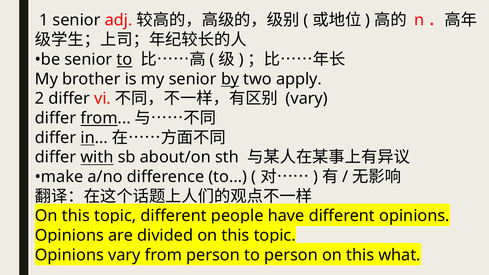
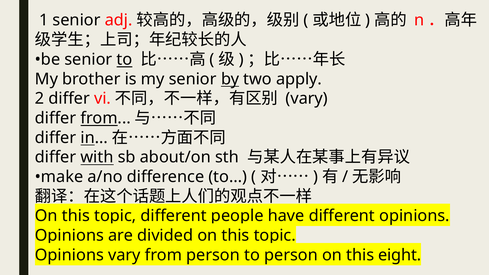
what: what -> eight
